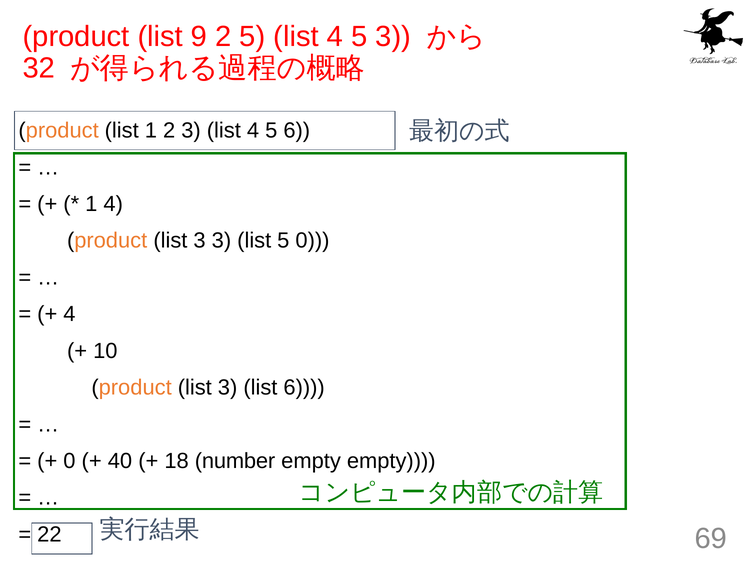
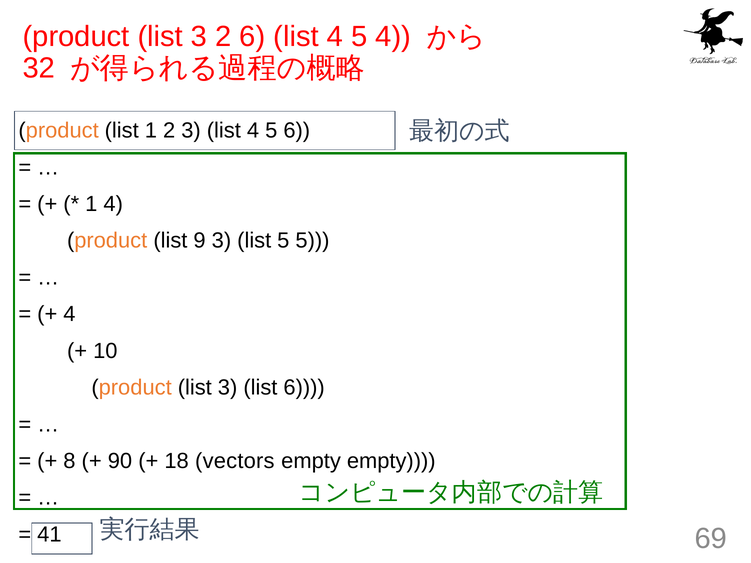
9 at (199, 37): 9 -> 3
2 5: 5 -> 6
5 3: 3 -> 4
3 at (199, 241): 3 -> 9
5 0: 0 -> 5
0 at (69, 461): 0 -> 8
40: 40 -> 90
number: number -> vectors
22: 22 -> 41
